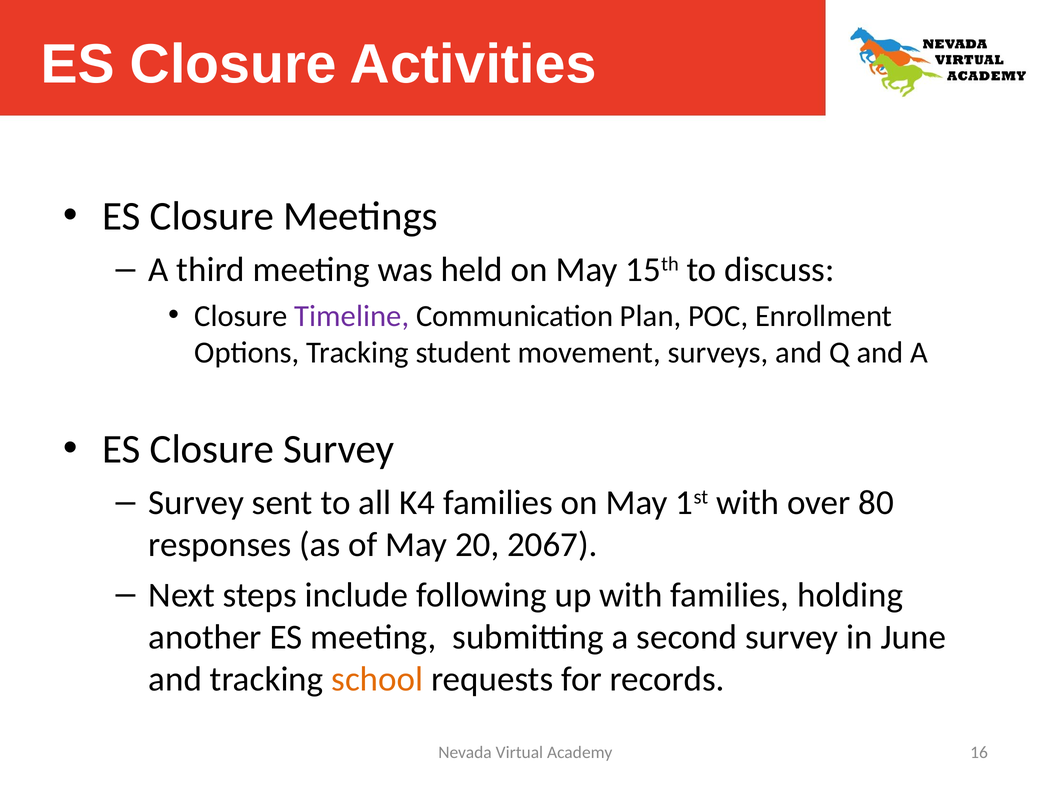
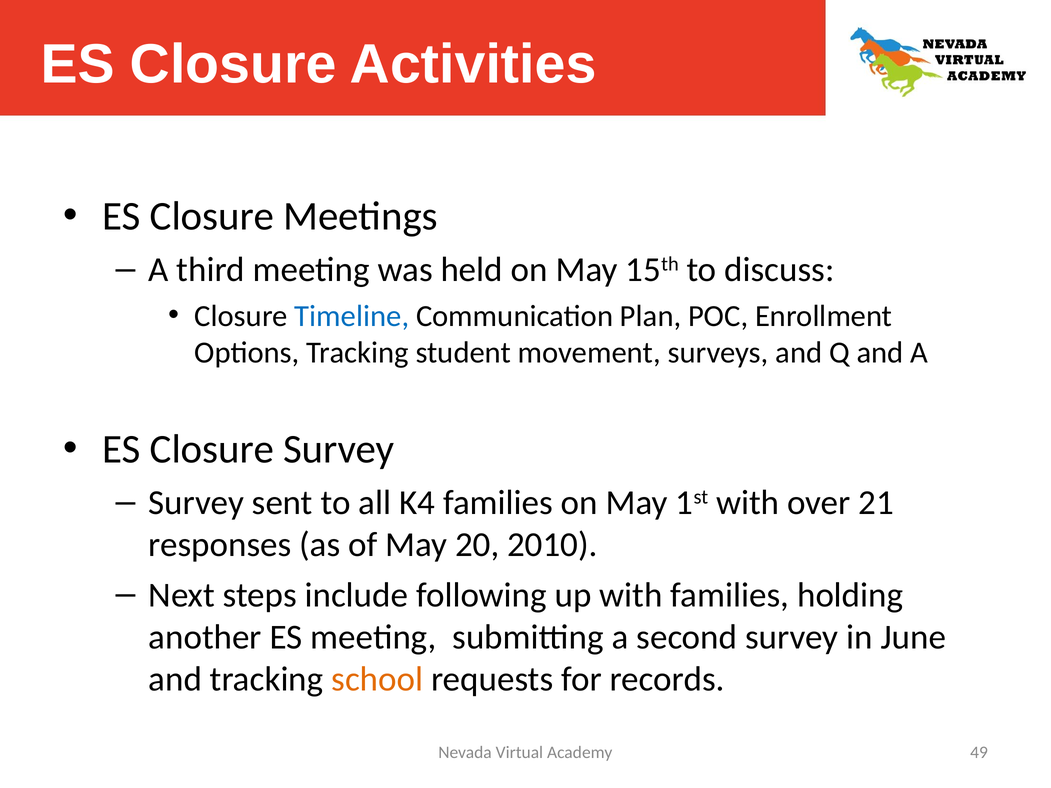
Timeline colour: purple -> blue
80: 80 -> 21
2067: 2067 -> 2010
16: 16 -> 49
